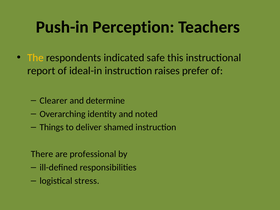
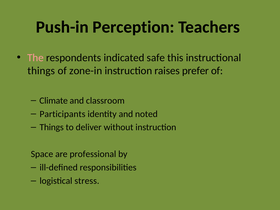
The colour: yellow -> pink
report at (41, 71): report -> things
ideal-in: ideal-in -> zone-in
Clearer: Clearer -> Climate
determine: determine -> classroom
Overarching: Overarching -> Participants
shamed: shamed -> without
There: There -> Space
